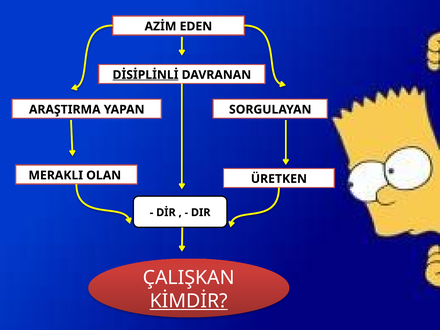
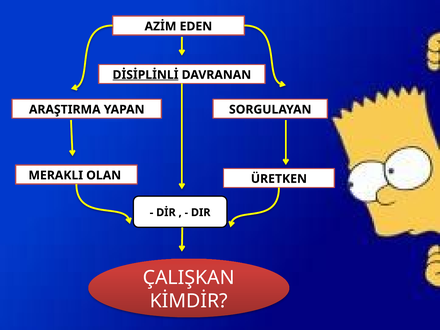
KİMDİR underline: present -> none
